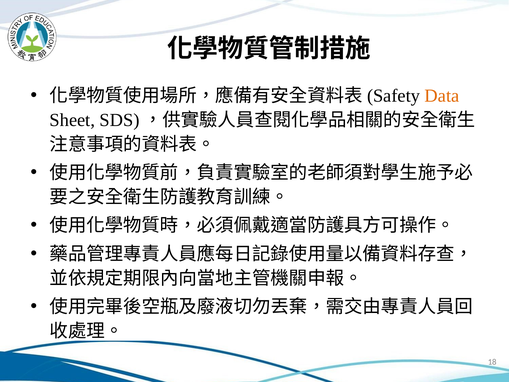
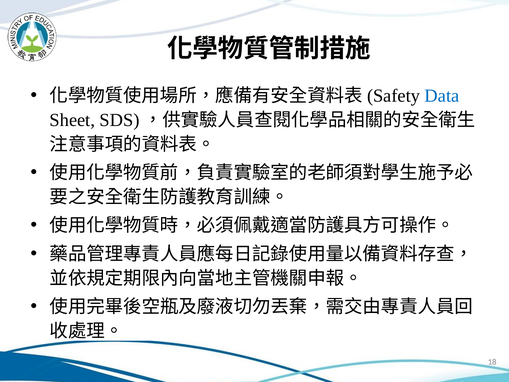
Data colour: orange -> blue
